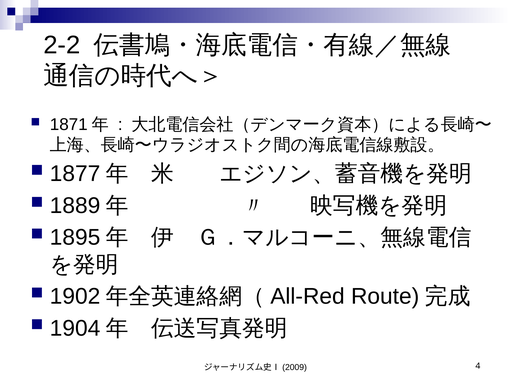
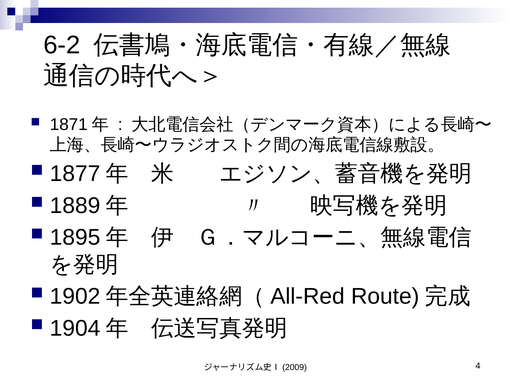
2-2: 2-2 -> 6-2
